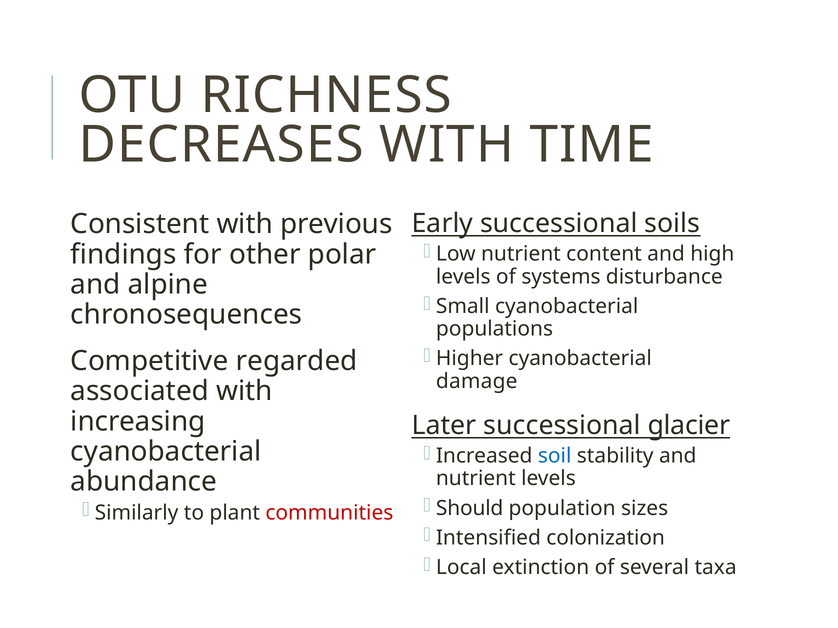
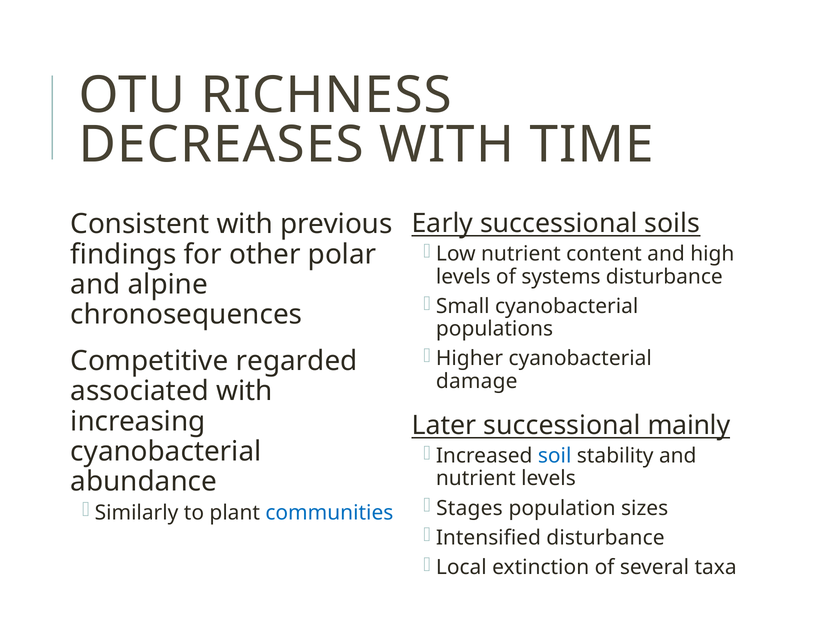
glacier: glacier -> mainly
Should: Should -> Stages
communities colour: red -> blue
Intensified colonization: colonization -> disturbance
